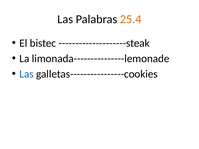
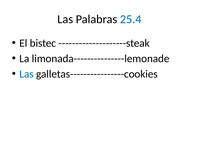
25.4 colour: orange -> blue
